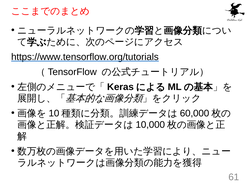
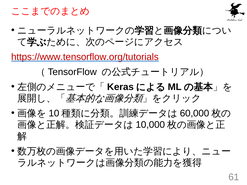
https://www.tensorflow.org/tutorials colour: black -> red
